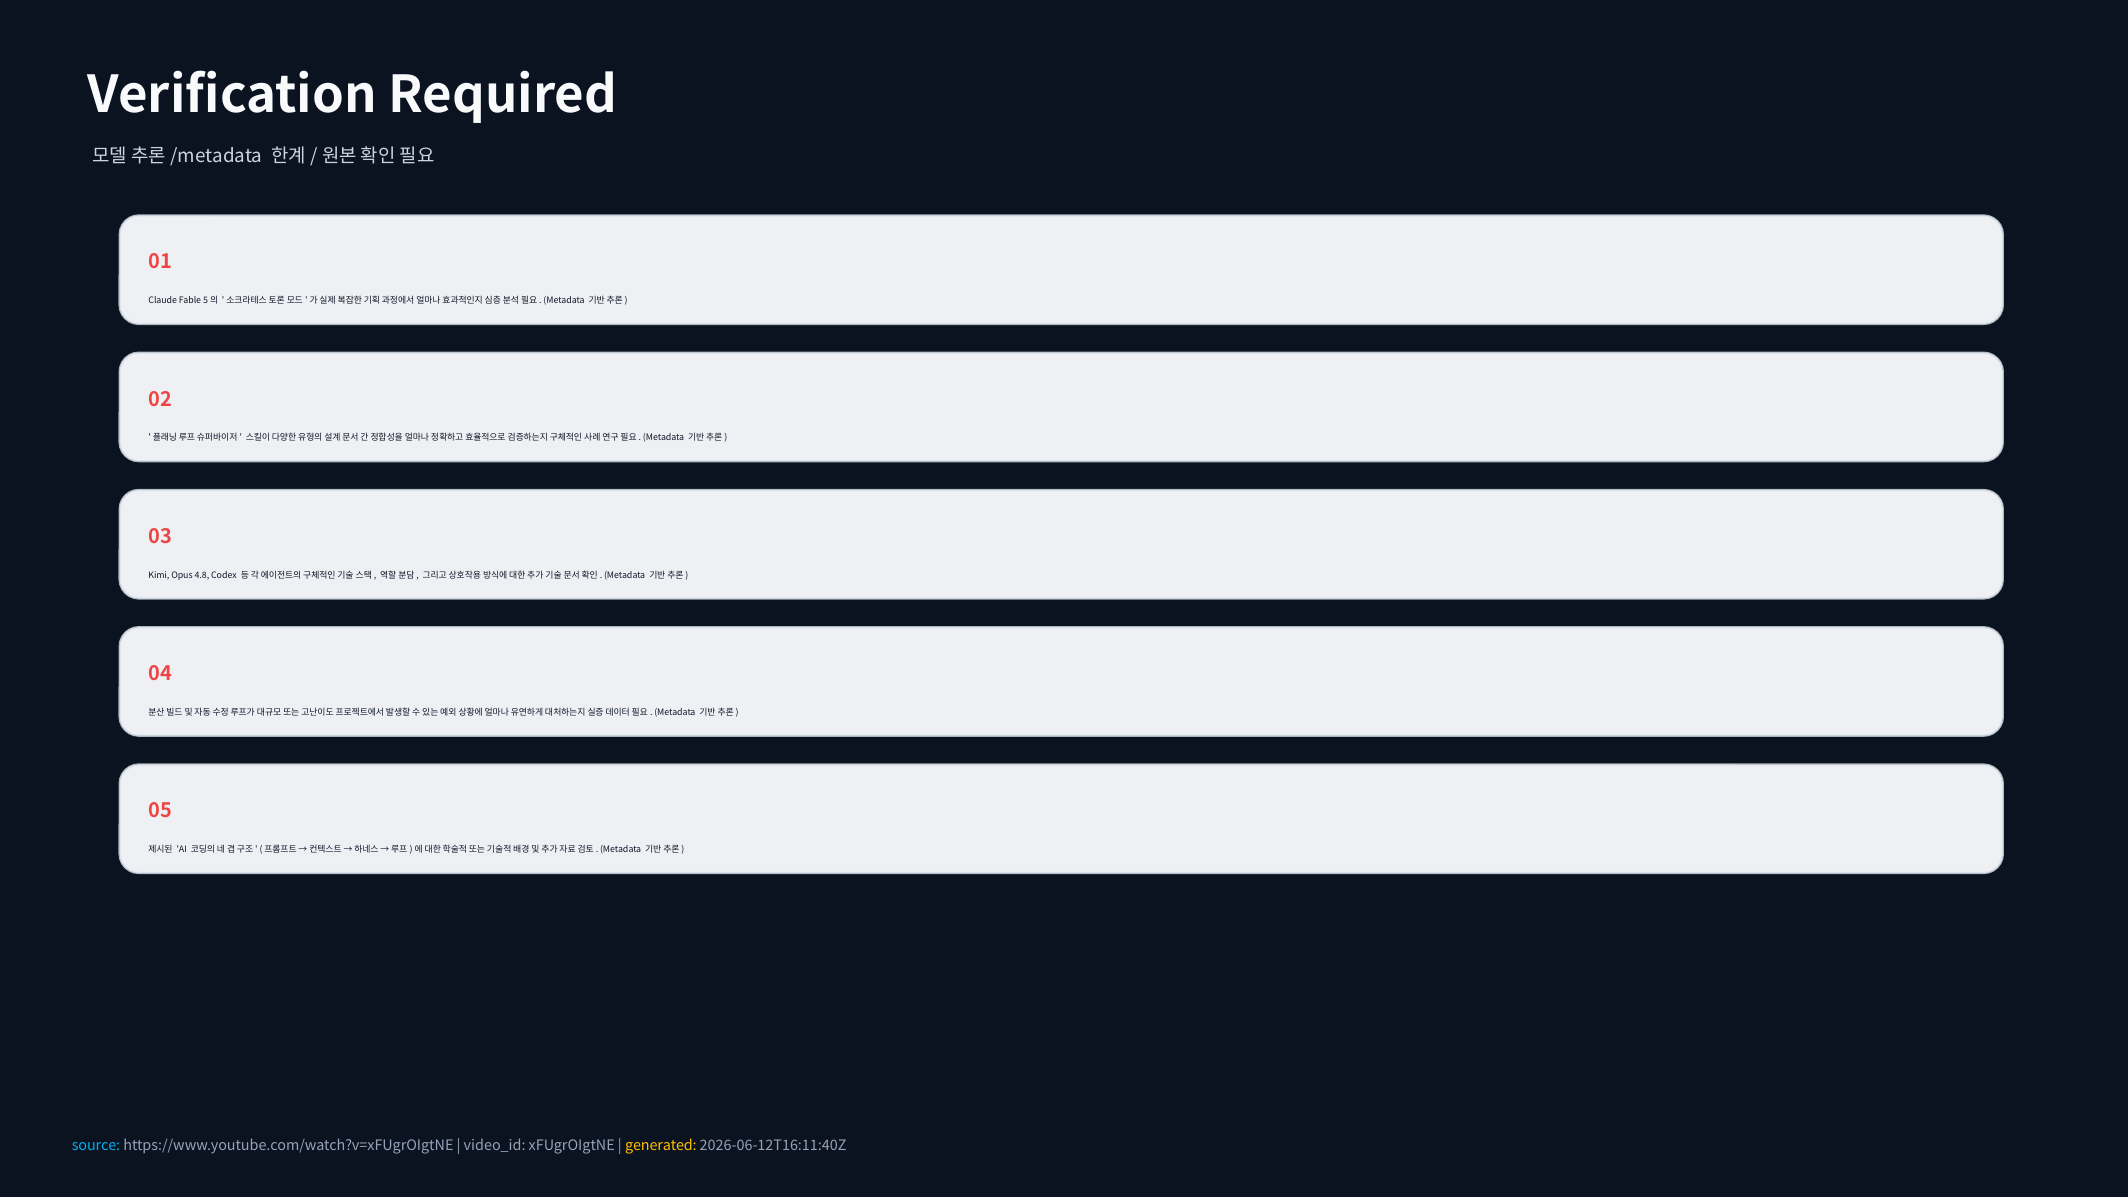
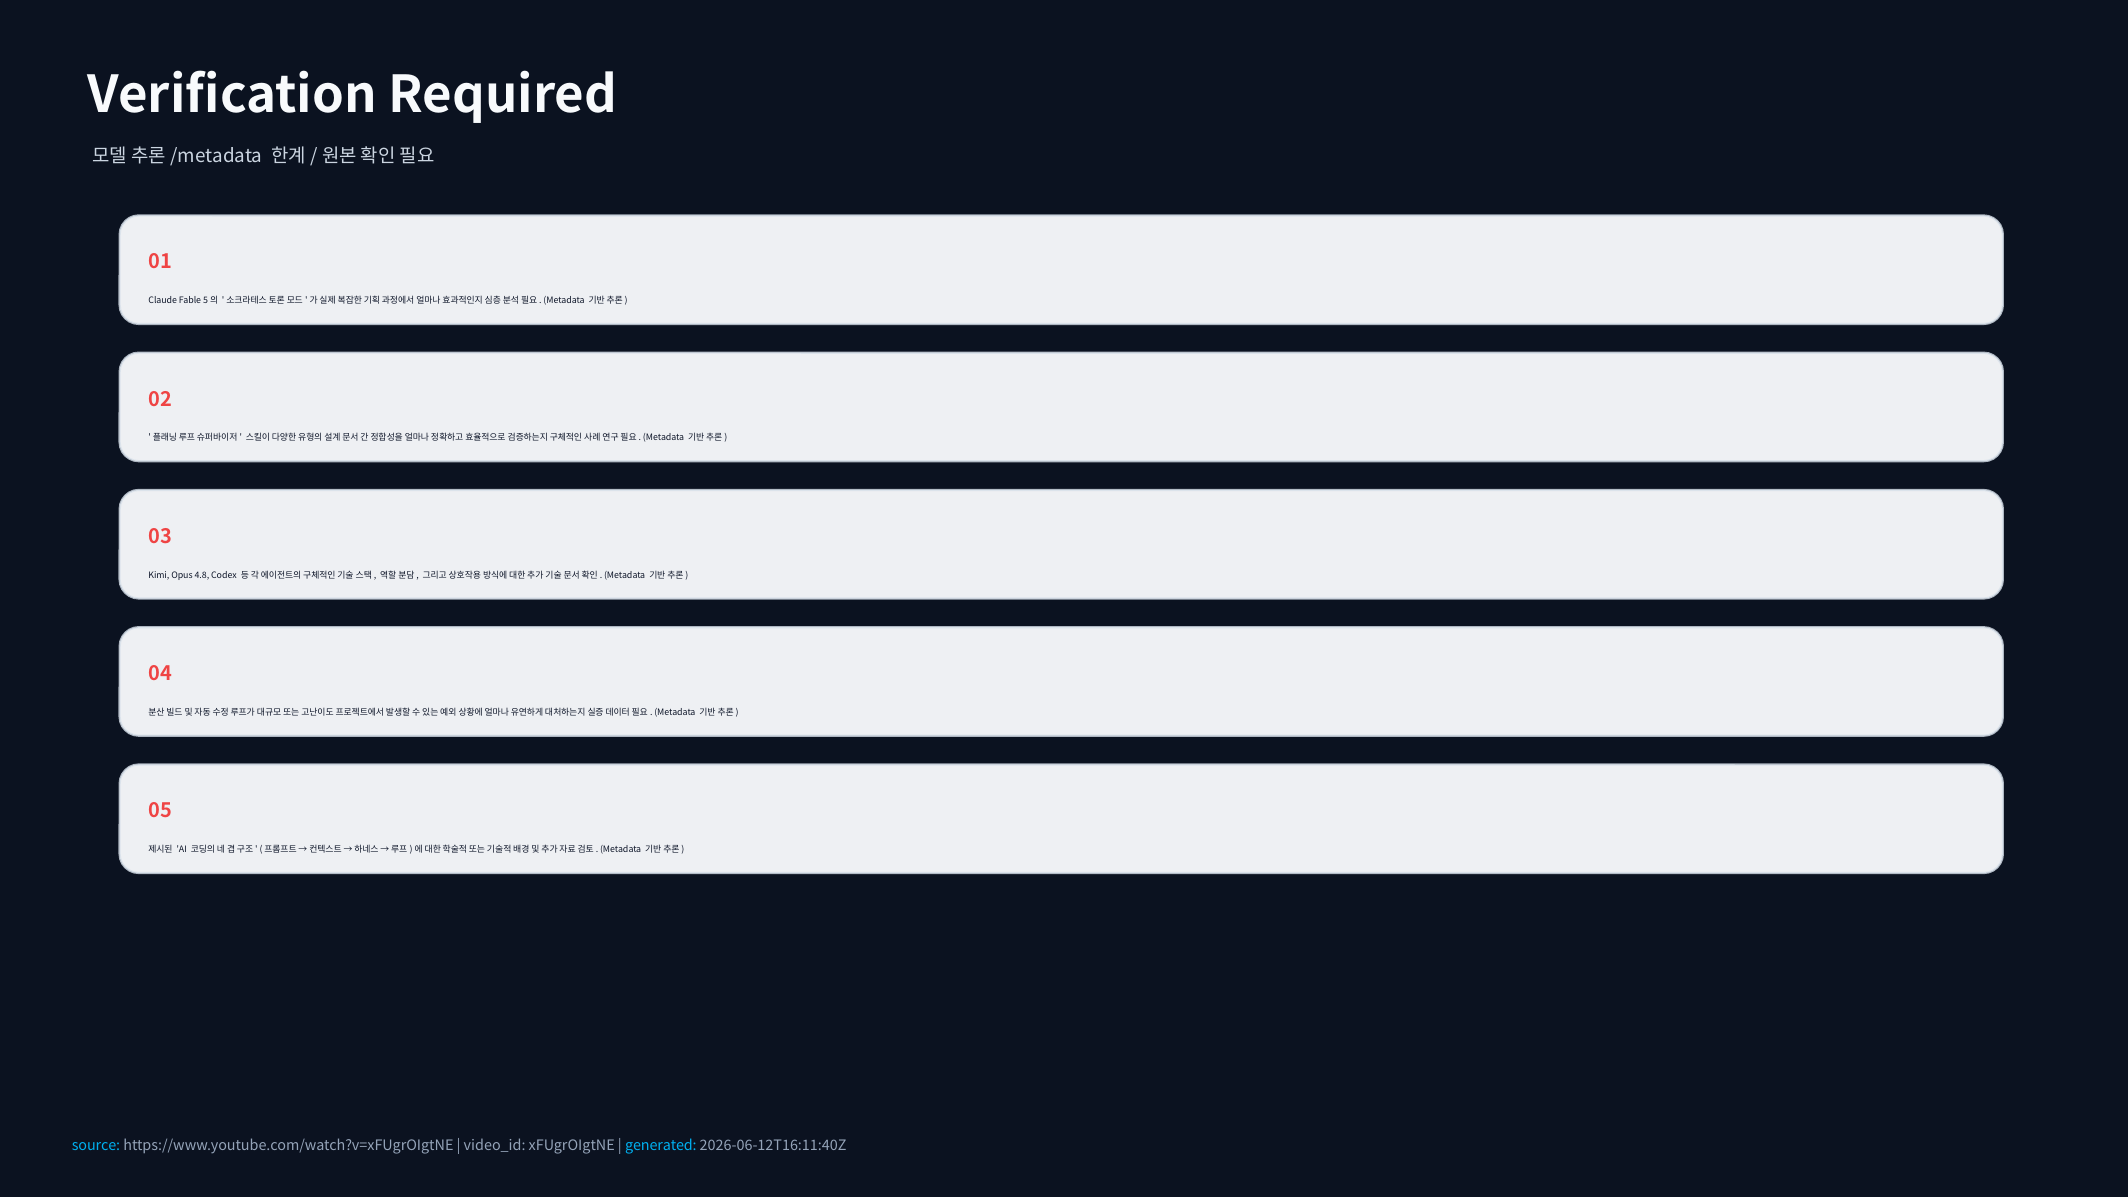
generated colour: yellow -> light blue
